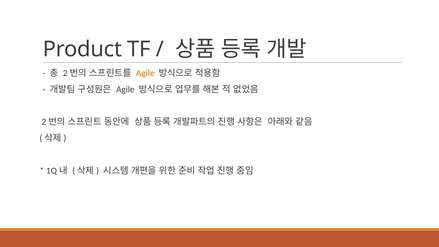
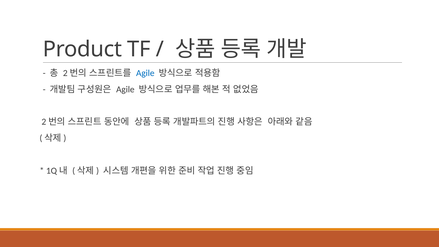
Agile at (145, 73) colour: orange -> blue
